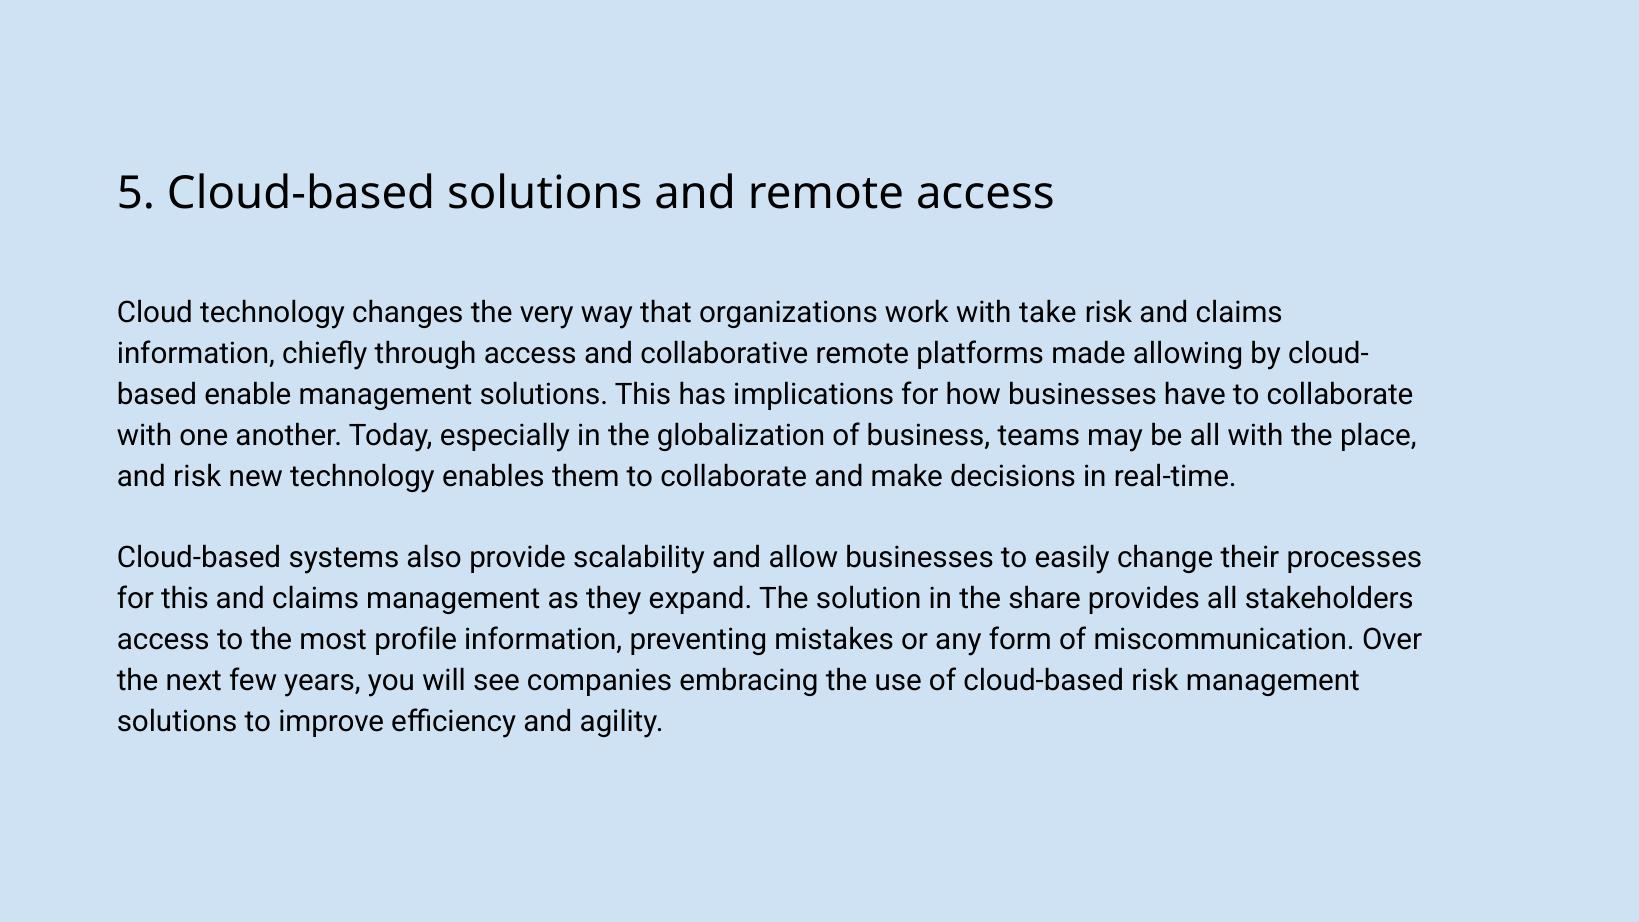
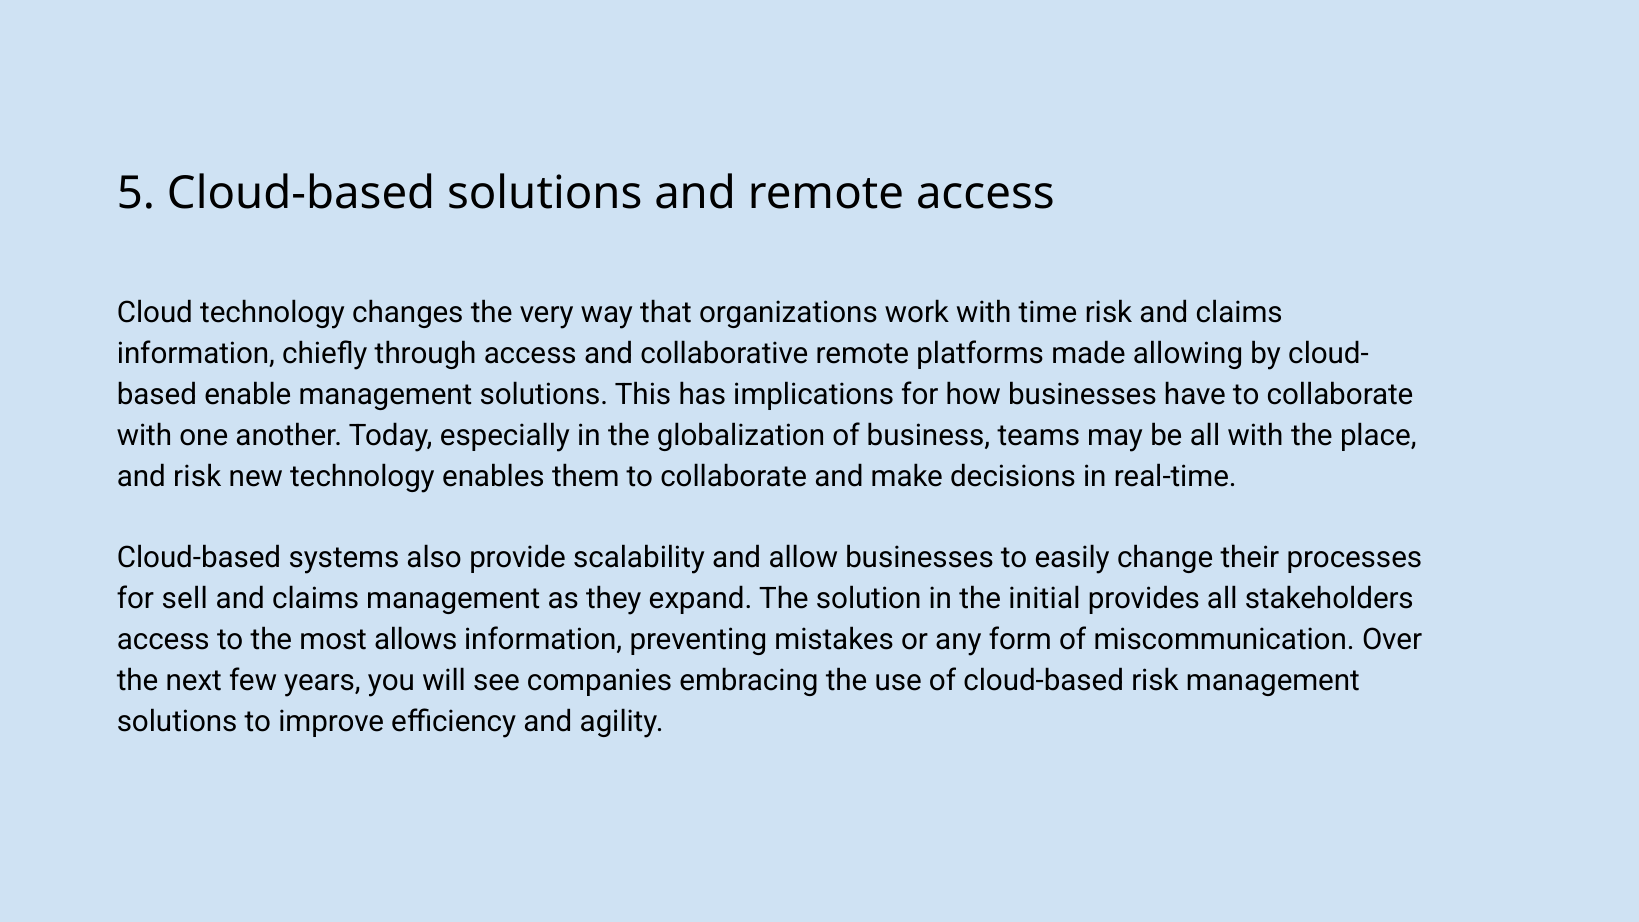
take: take -> time
for this: this -> sell
share: share -> initial
profile: profile -> allows
